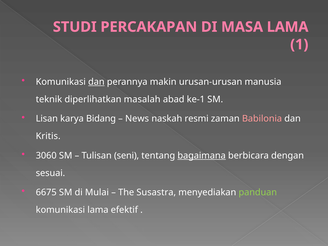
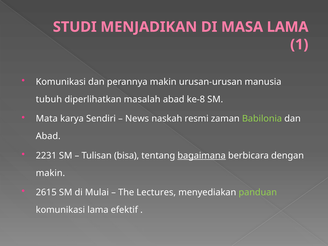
PERCAKAPAN: PERCAKAPAN -> MENJADIKAN
dan at (96, 82) underline: present -> none
teknik: teknik -> tubuh
ke-1: ke-1 -> ke-8
Lisan: Lisan -> Mata
Bidang: Bidang -> Sendiri
Babilonia colour: pink -> light green
Kritis at (48, 136): Kritis -> Abad
3060: 3060 -> 2231
seni: seni -> bisa
sesuai at (50, 173): sesuai -> makin
6675: 6675 -> 2615
Susastra: Susastra -> Lectures
